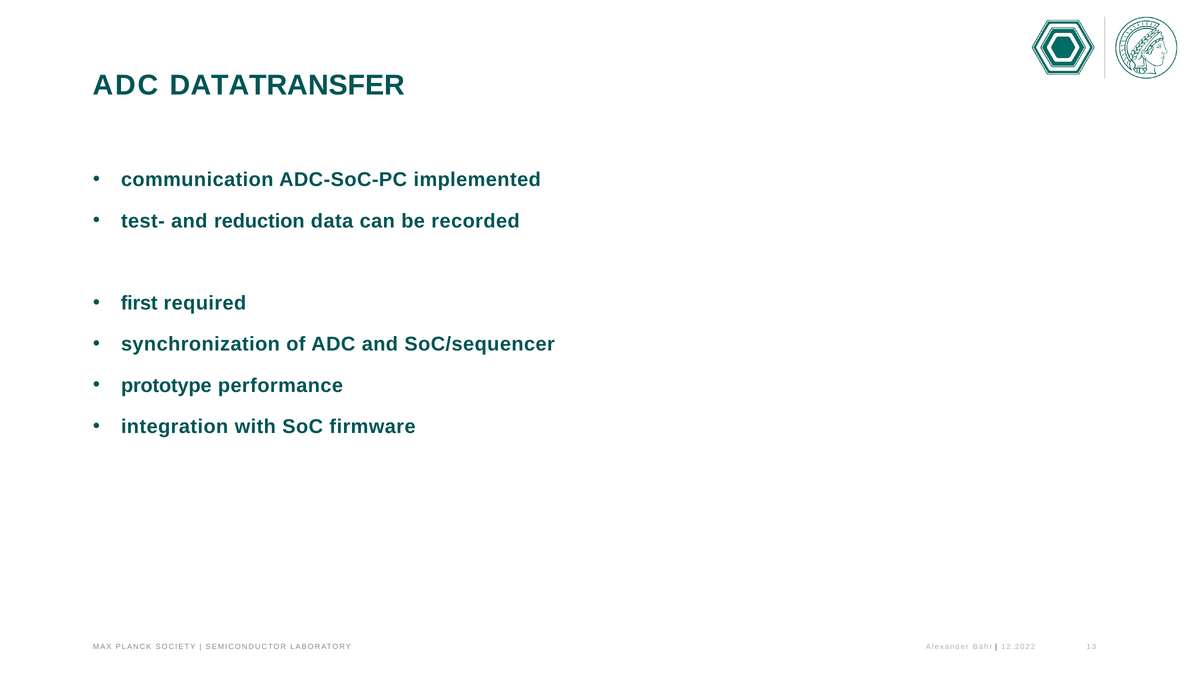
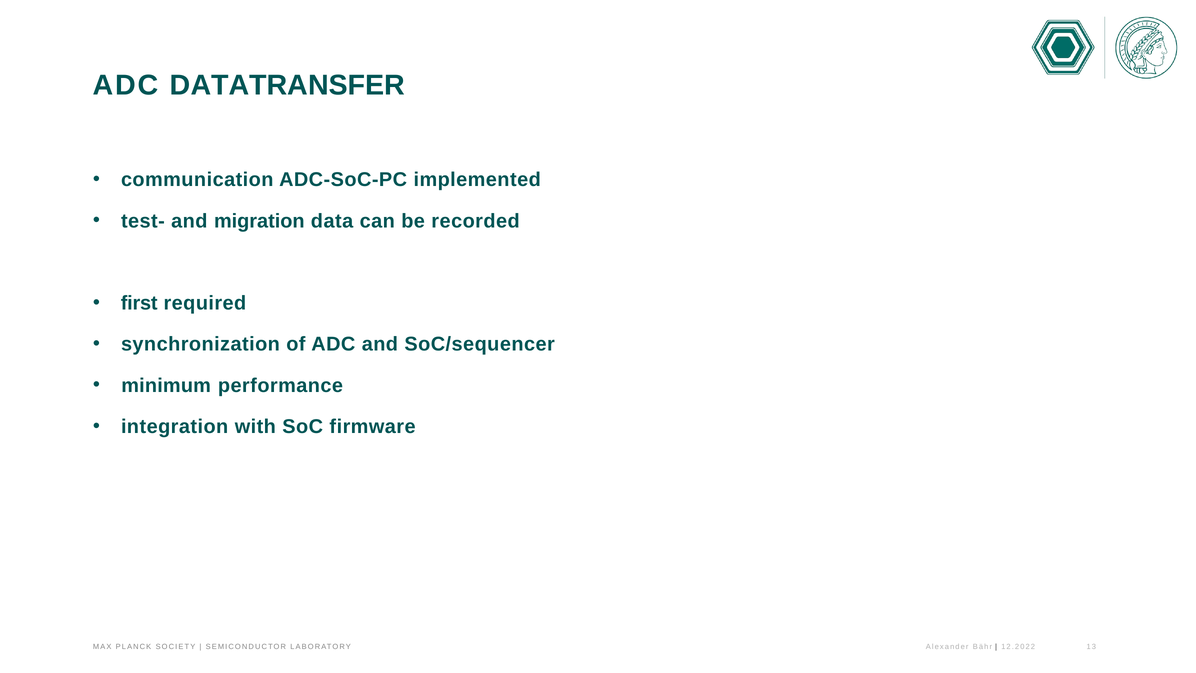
reduction: reduction -> migration
prototype: prototype -> minimum
